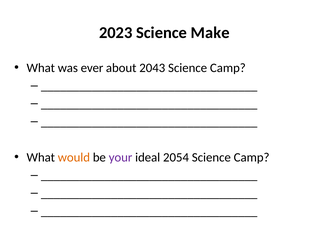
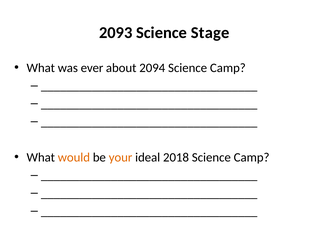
2023: 2023 -> 2093
Make: Make -> Stage
2043: 2043 -> 2094
your colour: purple -> orange
2054: 2054 -> 2018
